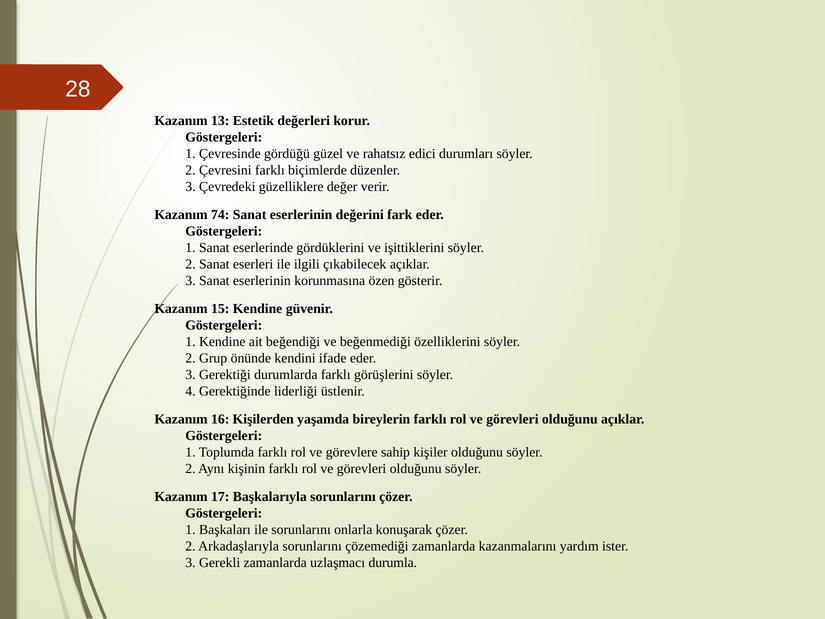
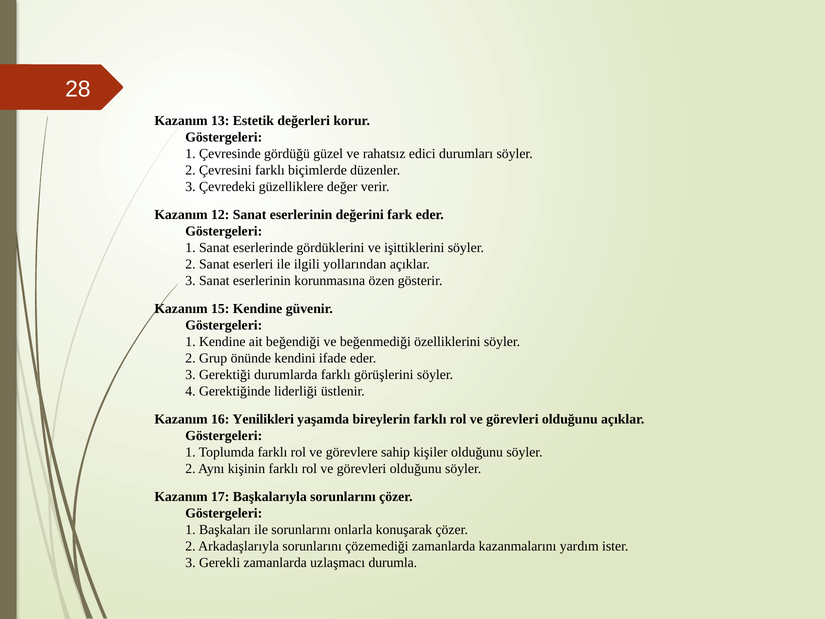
74: 74 -> 12
çıkabilecek: çıkabilecek -> yollarından
Kişilerden: Kişilerden -> Yenilikleri
